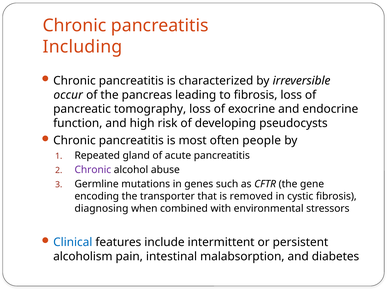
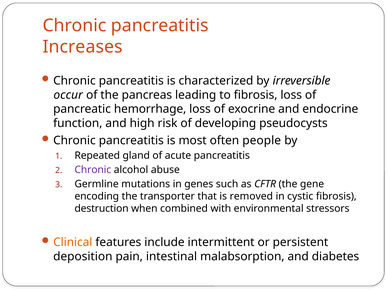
Including: Including -> Increases
tomography: tomography -> hemorrhage
diagnosing: diagnosing -> destruction
Clinical colour: blue -> orange
alcoholism: alcoholism -> deposition
